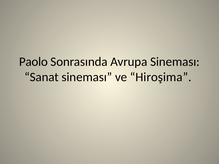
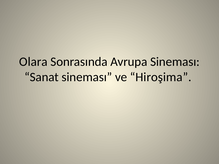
Paolo: Paolo -> Olara
